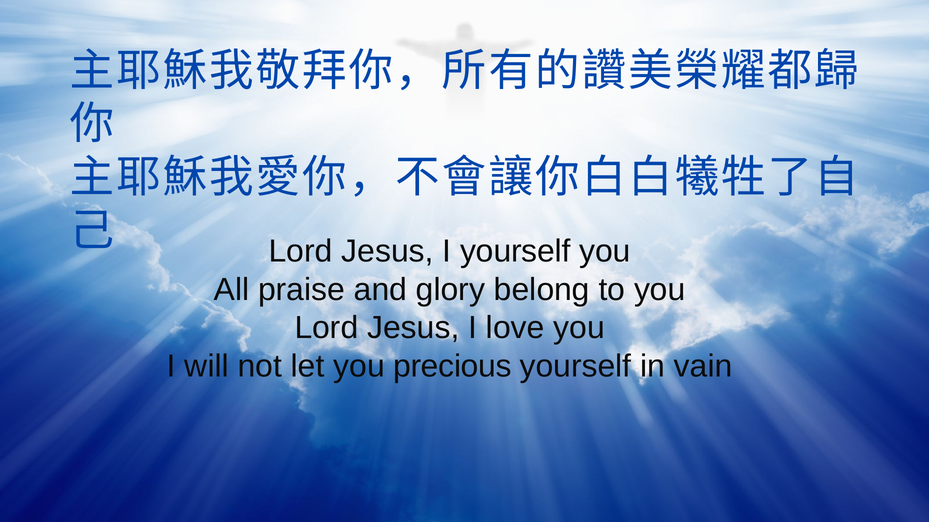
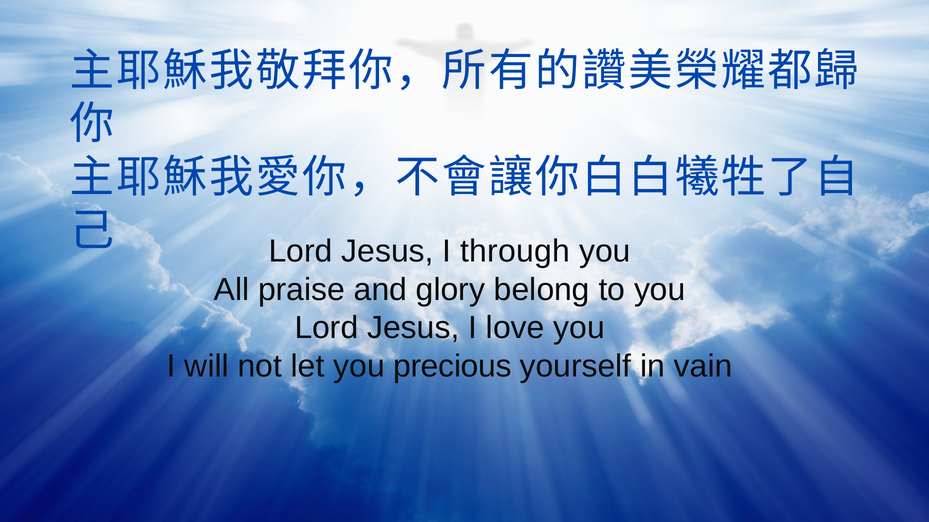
I yourself: yourself -> through
